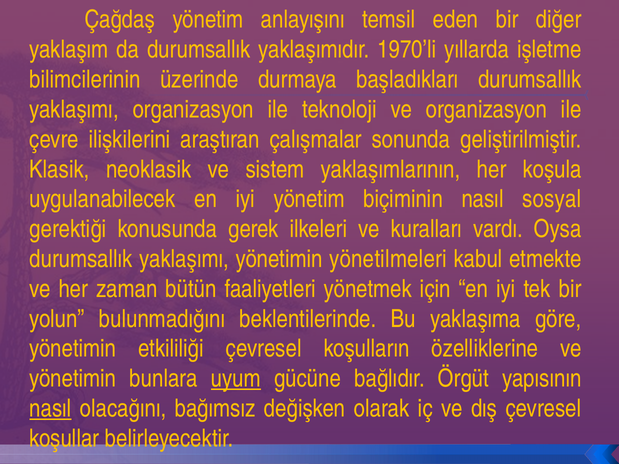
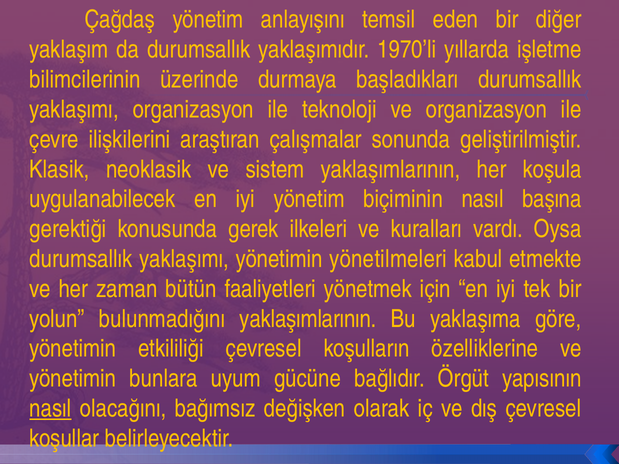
sosyal: sosyal -> başına
bulunmadığını beklentilerinde: beklentilerinde -> yaklaşımlarının
uyum underline: present -> none
